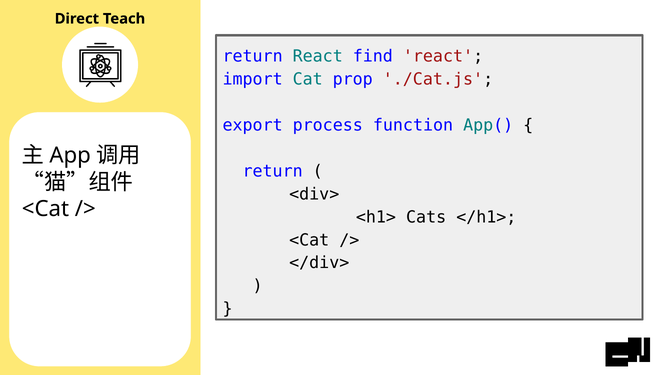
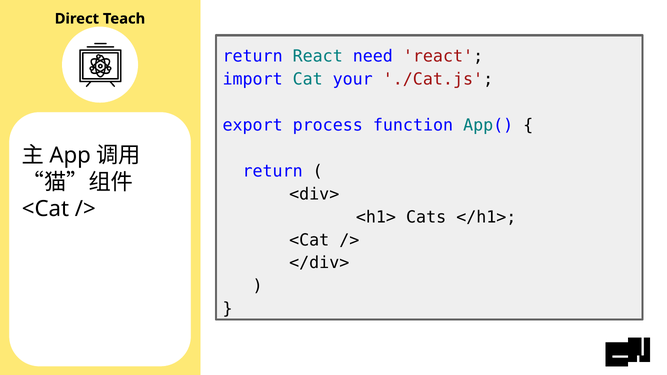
find: find -> need
prop: prop -> your
